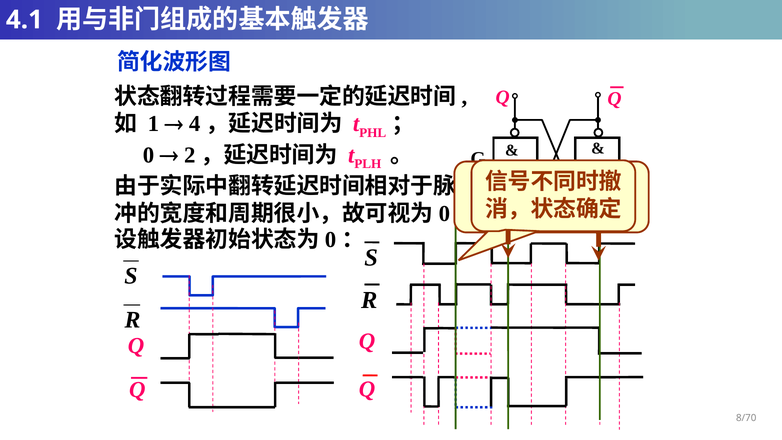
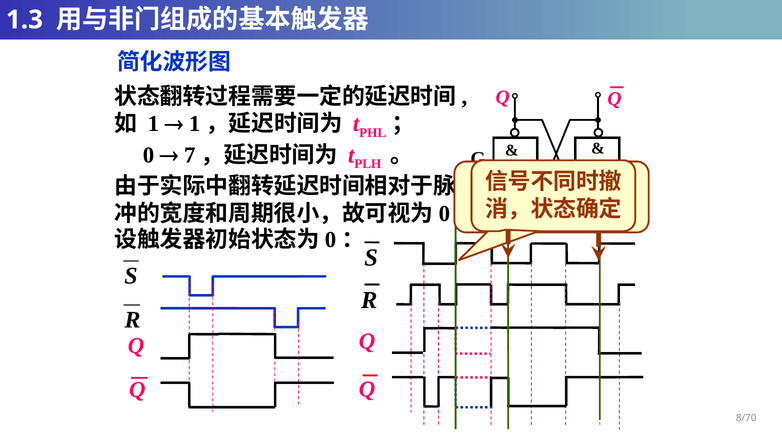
4.1: 4.1 -> 1.3
4 at (195, 124): 4 -> 1
2: 2 -> 7
